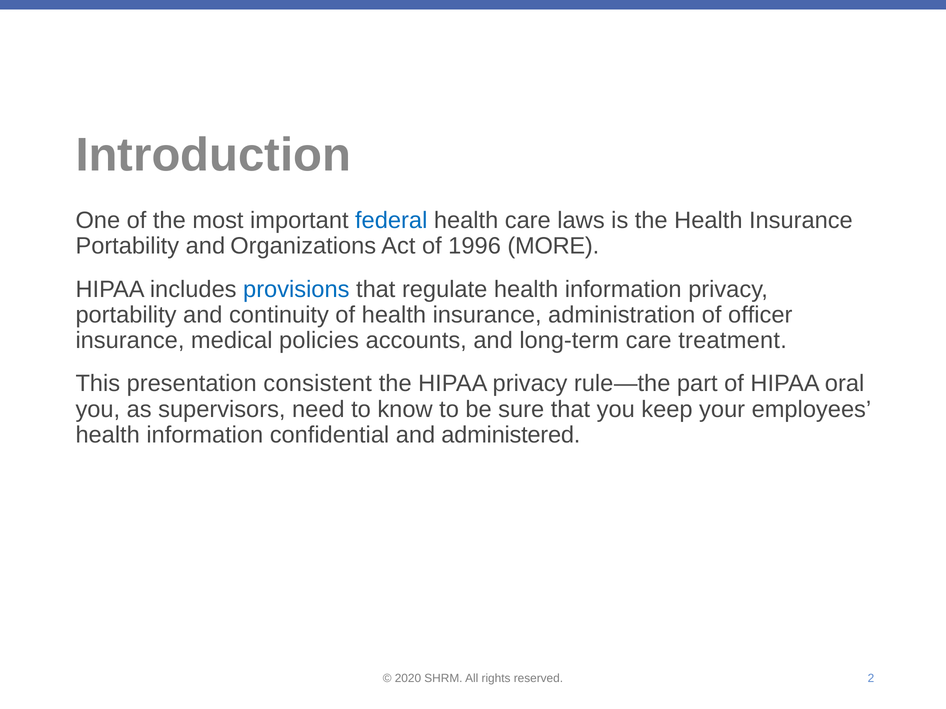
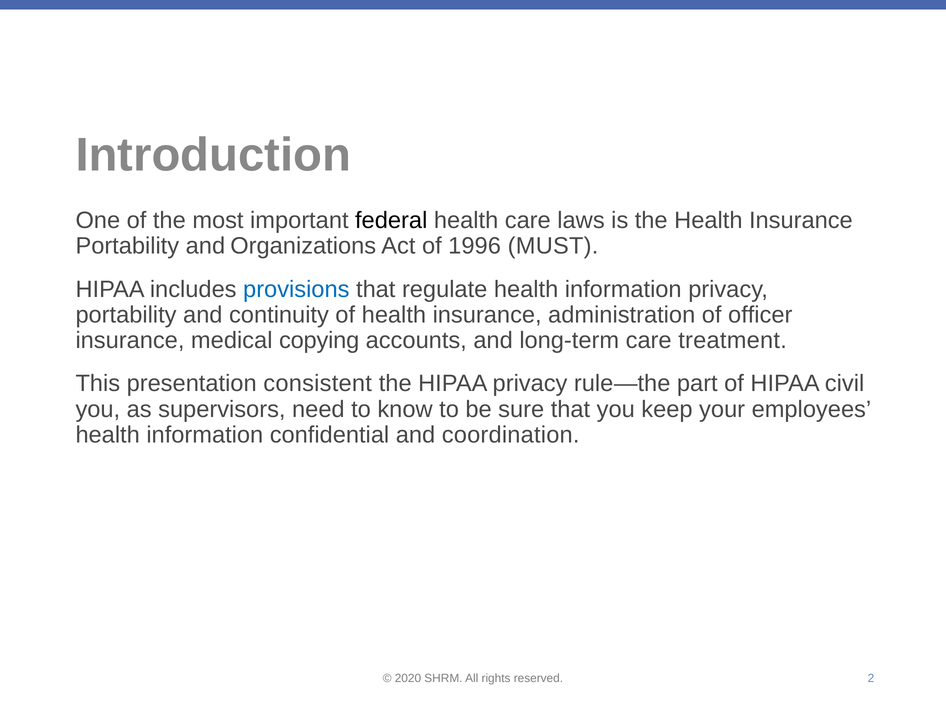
federal colour: blue -> black
MORE: MORE -> MUST
policies: policies -> copying
oral: oral -> civil
administered: administered -> coordination
